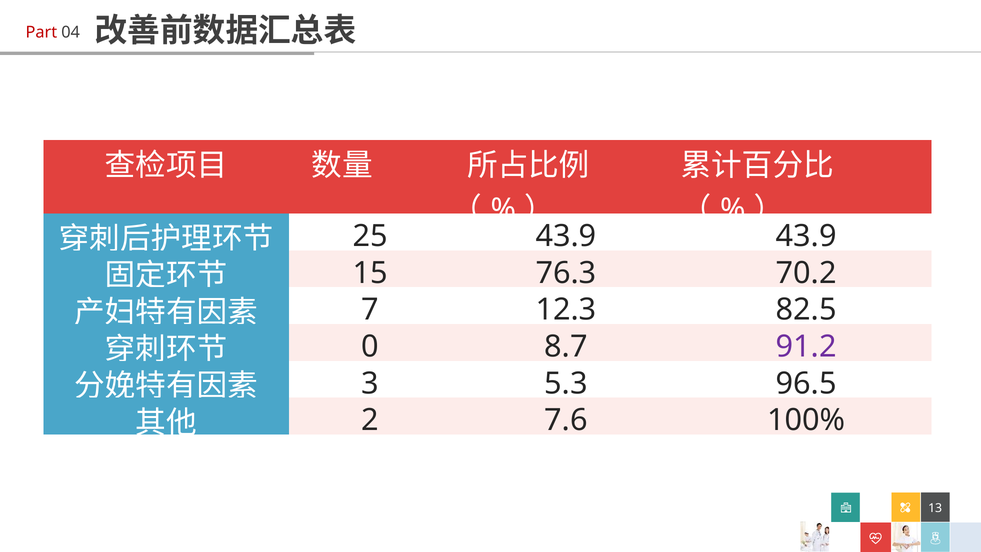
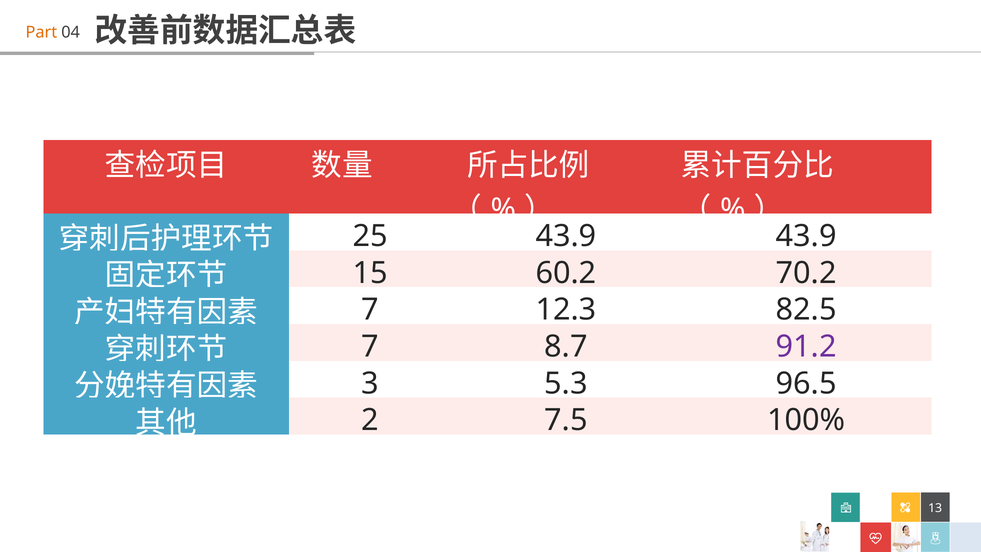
Part colour: red -> orange
76.3: 76.3 -> 60.2
0 at (370, 347): 0 -> 7
7.6: 7.6 -> 7.5
